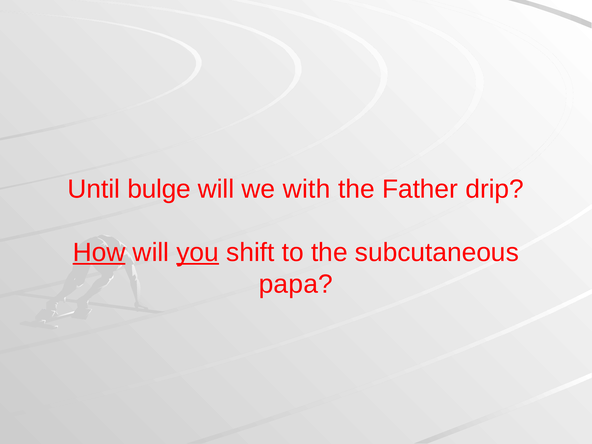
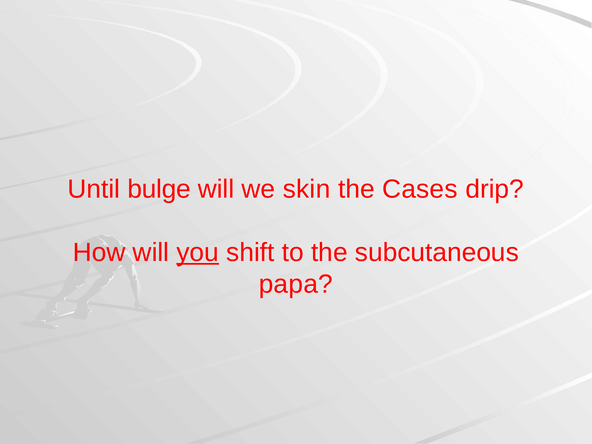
with: with -> skin
Father: Father -> Cases
How underline: present -> none
